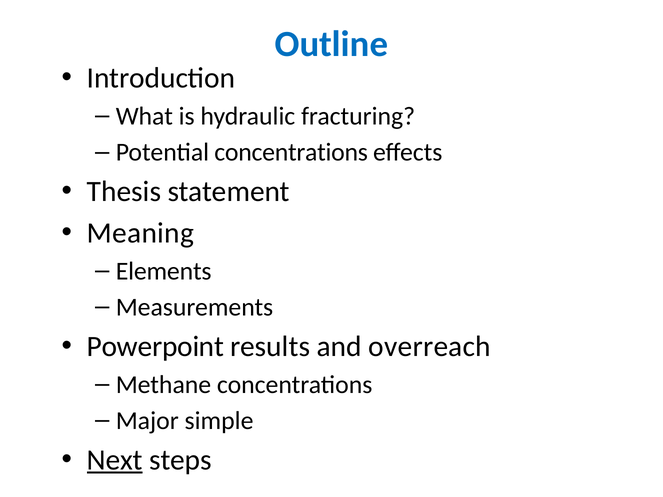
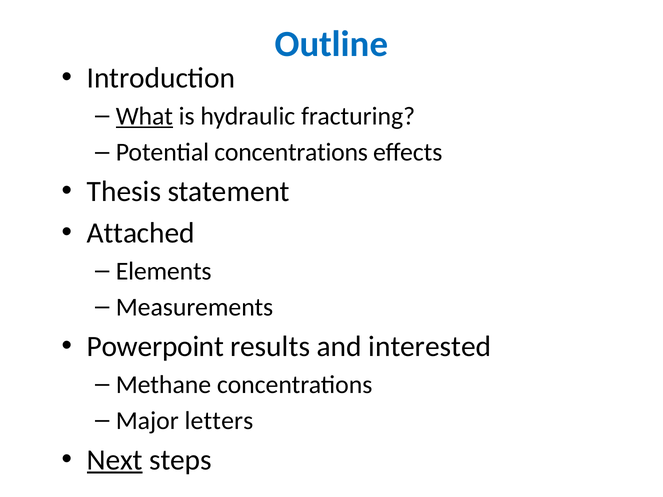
What underline: none -> present
Meaning: Meaning -> Attached
overreach: overreach -> interested
simple: simple -> letters
